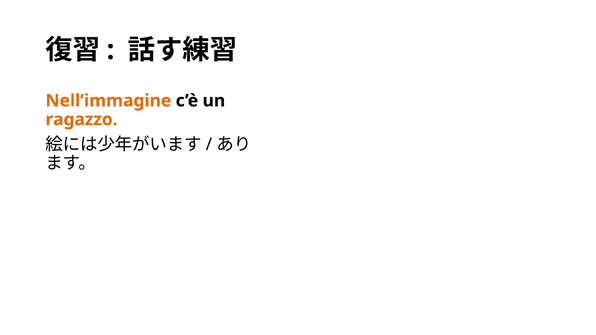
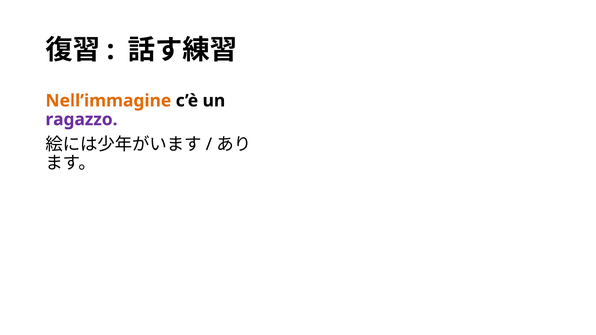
ragazzo colour: orange -> purple
